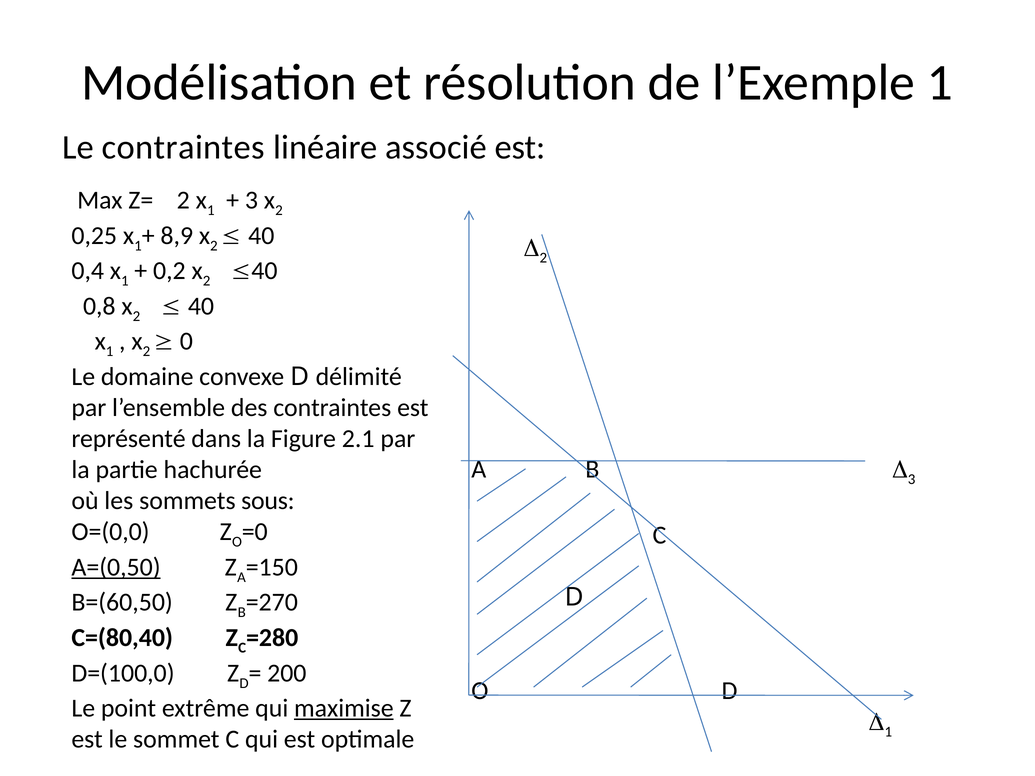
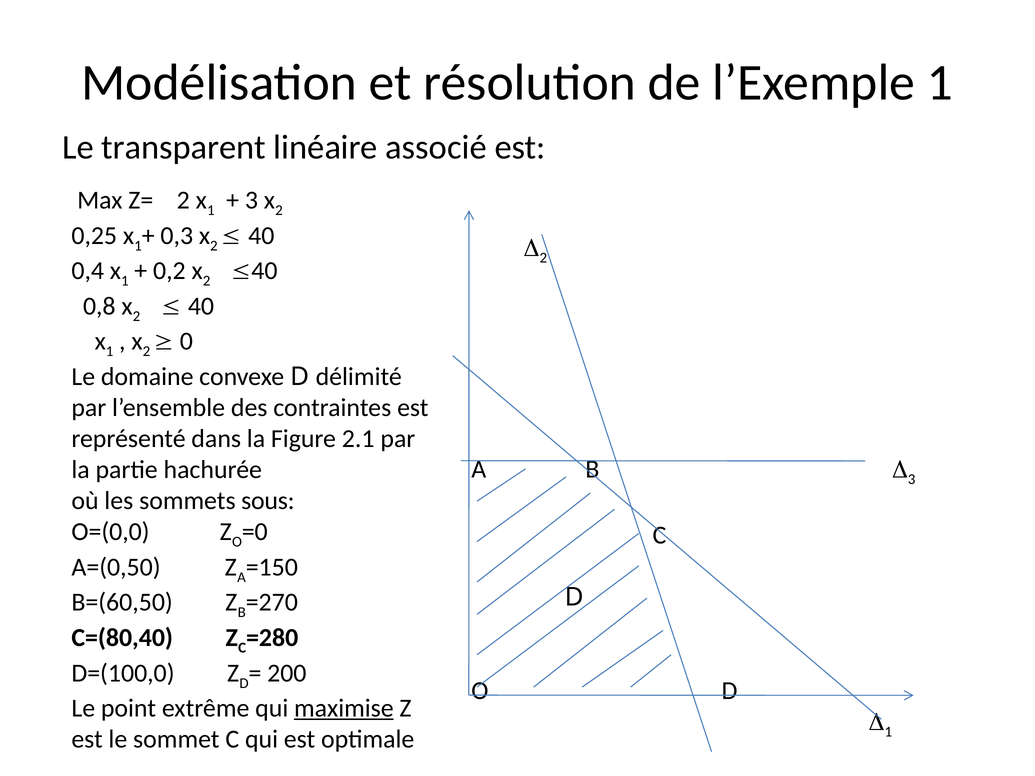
Le contraintes: contraintes -> transparent
8,9: 8,9 -> 0,3
A=(0,50 underline: present -> none
